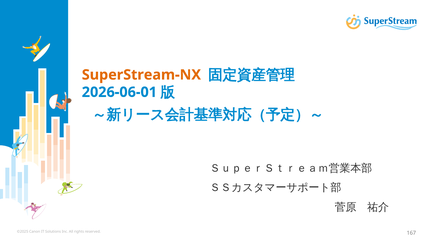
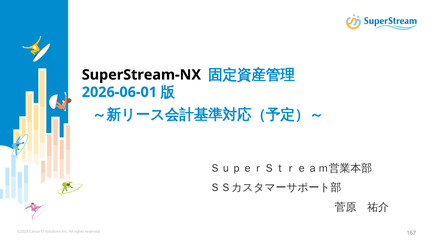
SuperStream-NX colour: orange -> black
